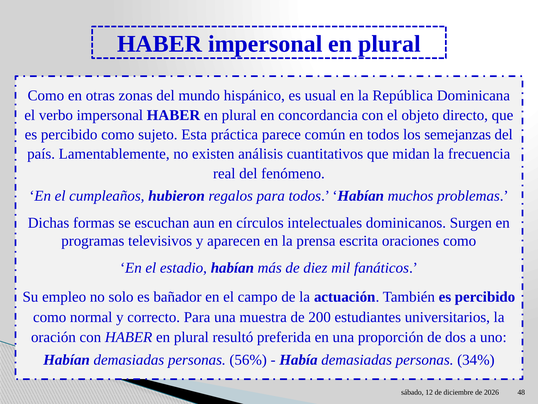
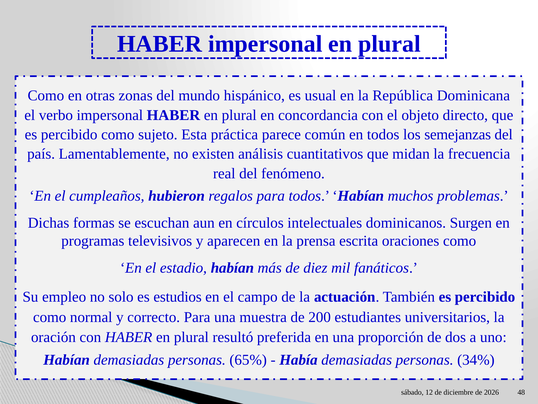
bañador: bañador -> estudios
56%: 56% -> 65%
